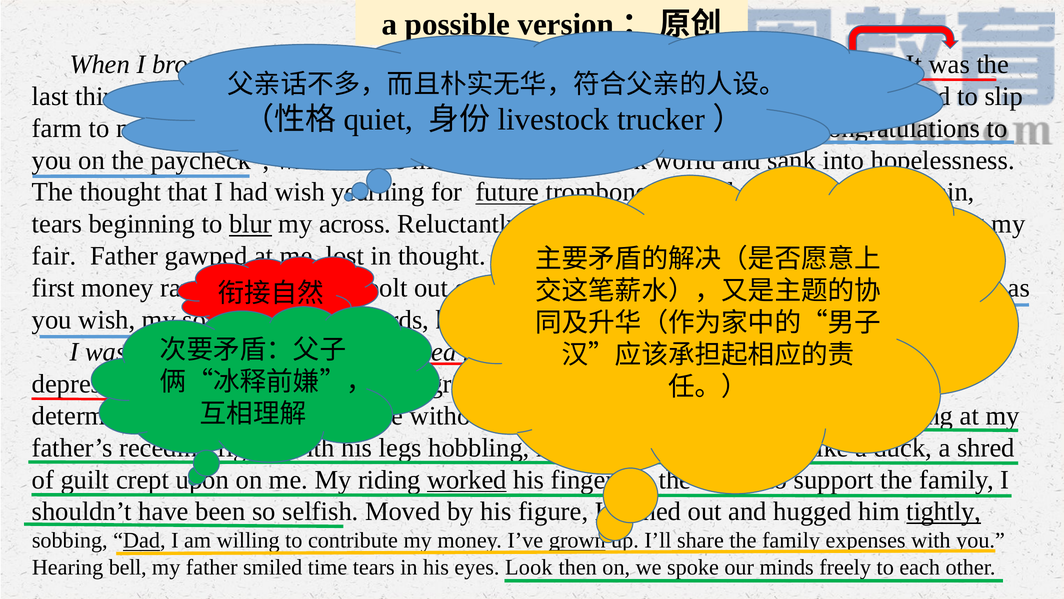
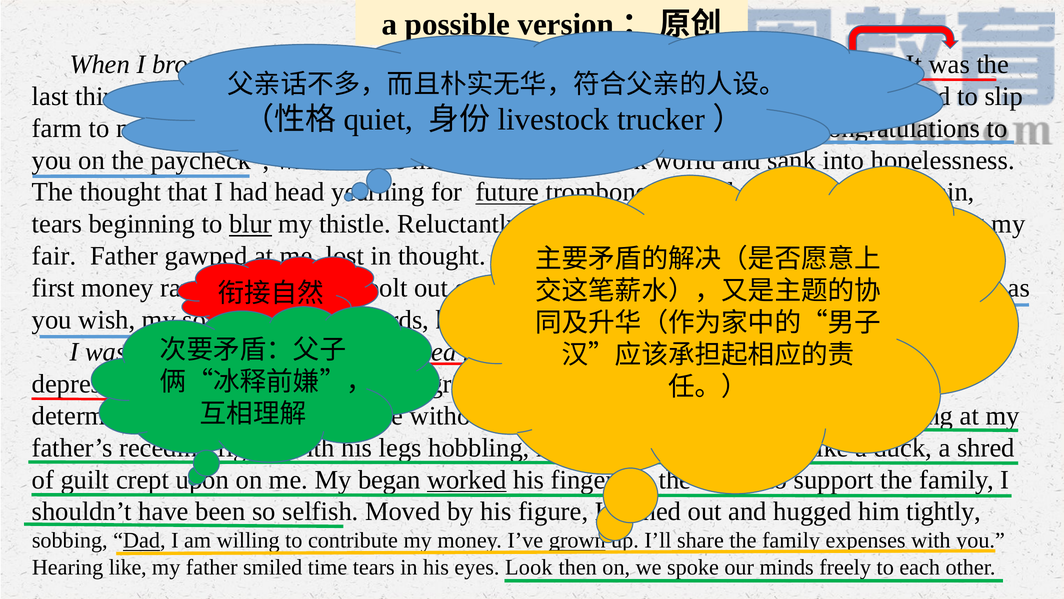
had wish: wish -> head
across: across -> thistle
riding: riding -> began
tightly underline: present -> none
Hearing bell: bell -> like
